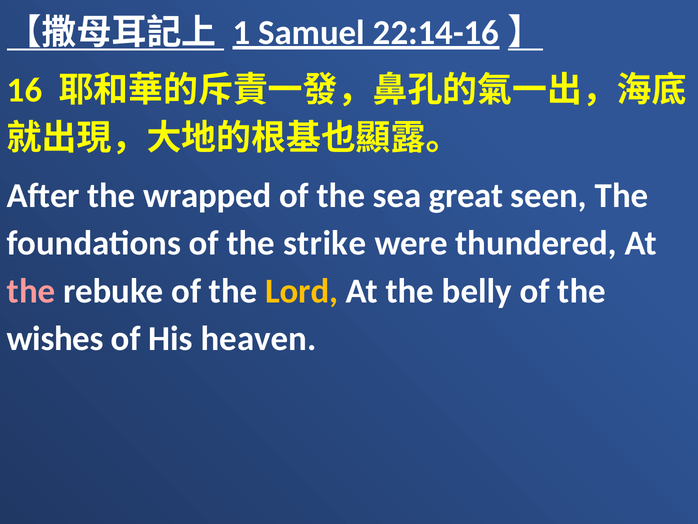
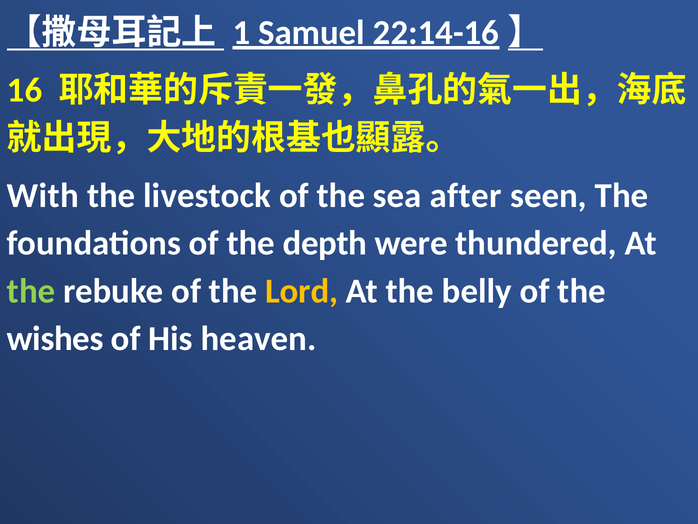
After: After -> With
wrapped: wrapped -> livestock
great: great -> after
strike: strike -> depth
the at (31, 291) colour: pink -> light green
